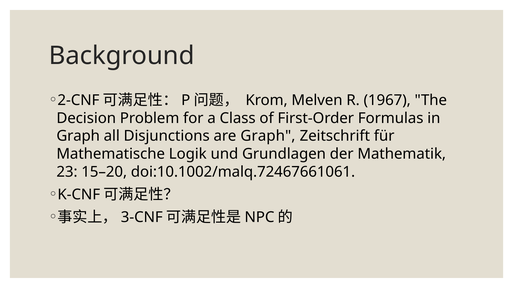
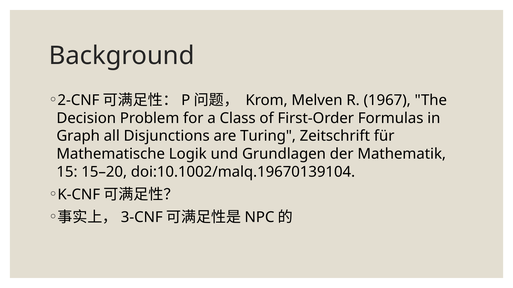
are Graph: Graph -> Turing
23: 23 -> 15
doi:10.1002/malq.72467661061: doi:10.1002/malq.72467661061 -> doi:10.1002/malq.19670139104
